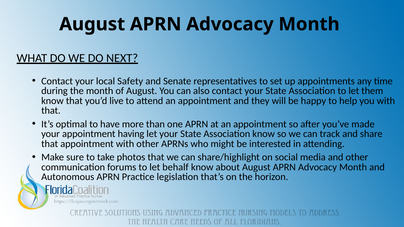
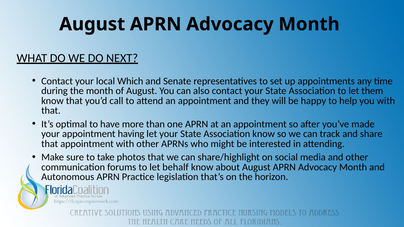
Safety: Safety -> Which
live: live -> call
